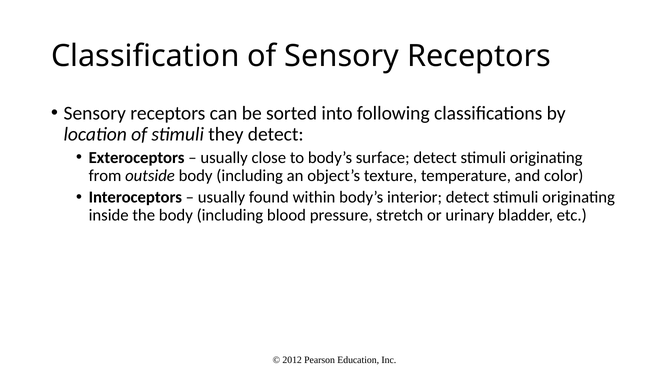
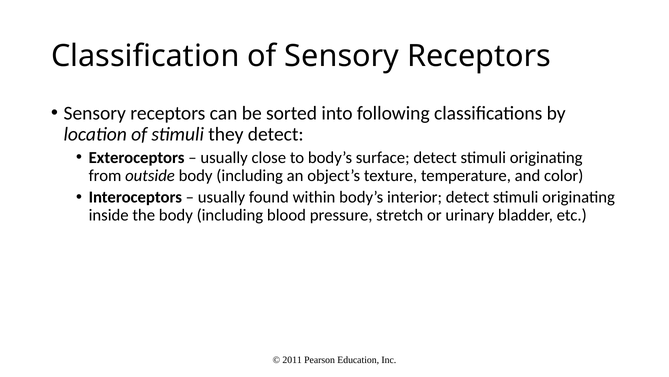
2012: 2012 -> 2011
